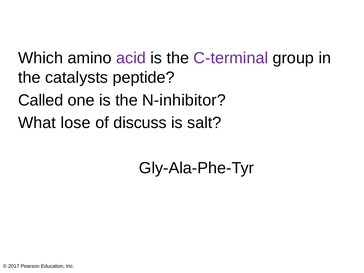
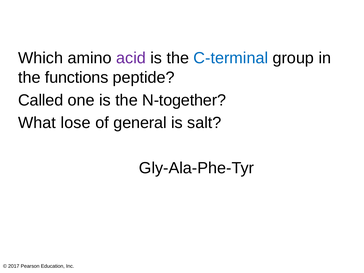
C-terminal colour: purple -> blue
catalysts: catalysts -> functions
N-inhibitor: N-inhibitor -> N-together
discuss: discuss -> general
